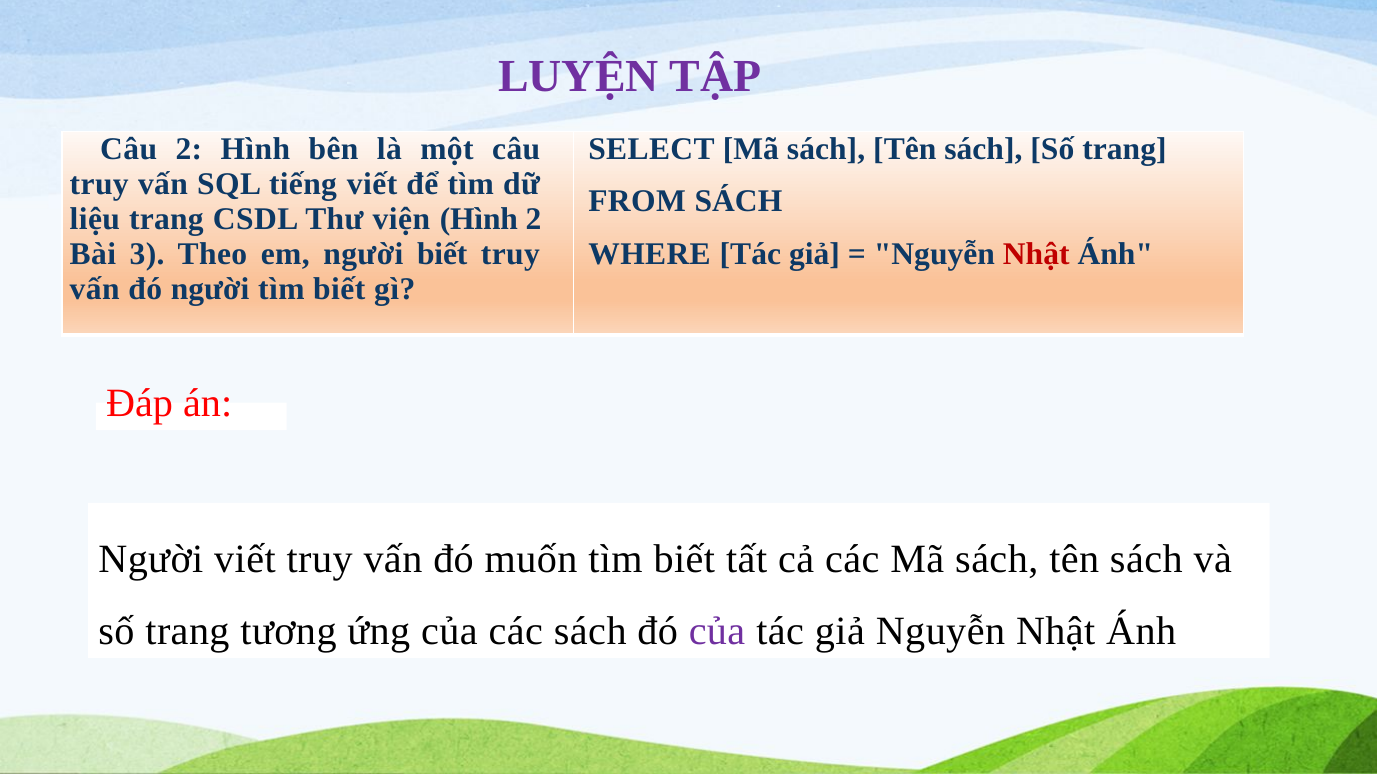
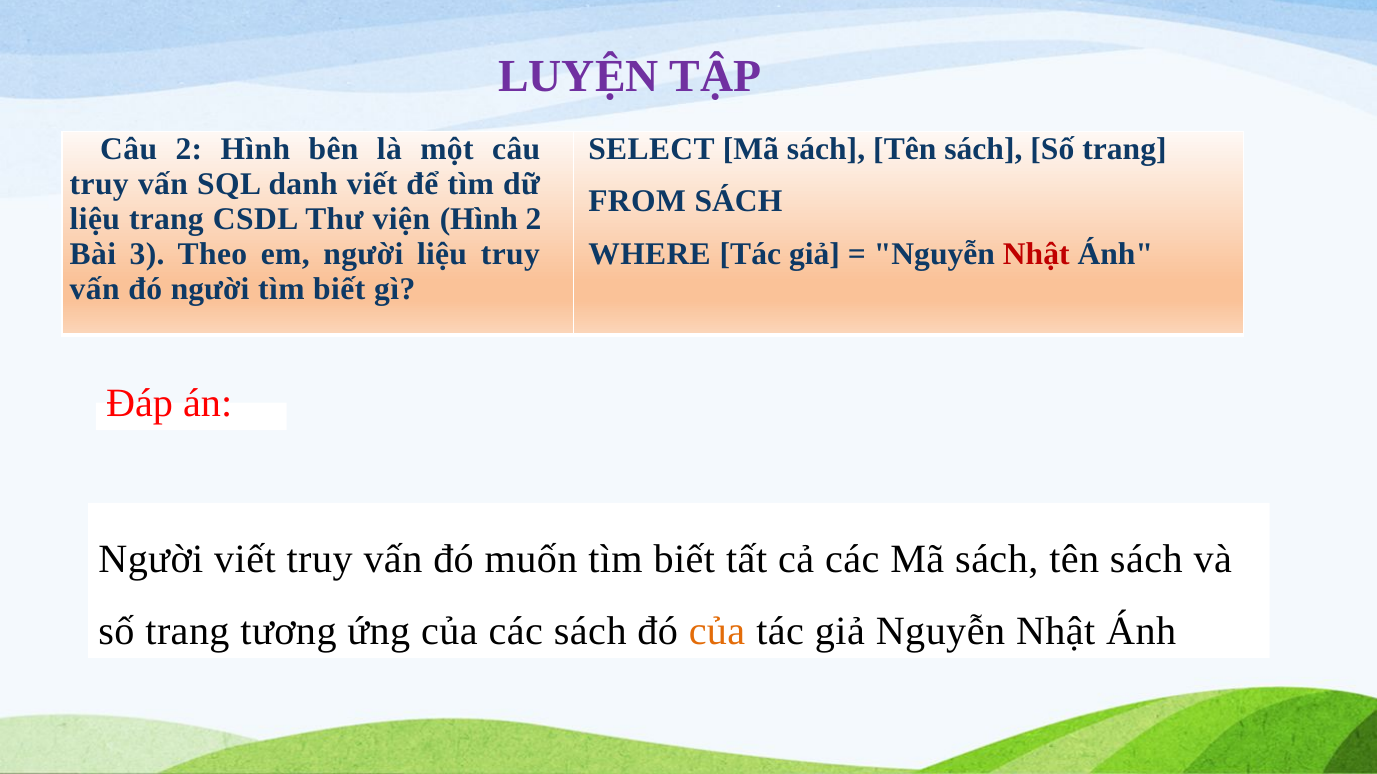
tiếng: tiếng -> danh
người biết: biết -> liệu
của at (717, 632) colour: purple -> orange
